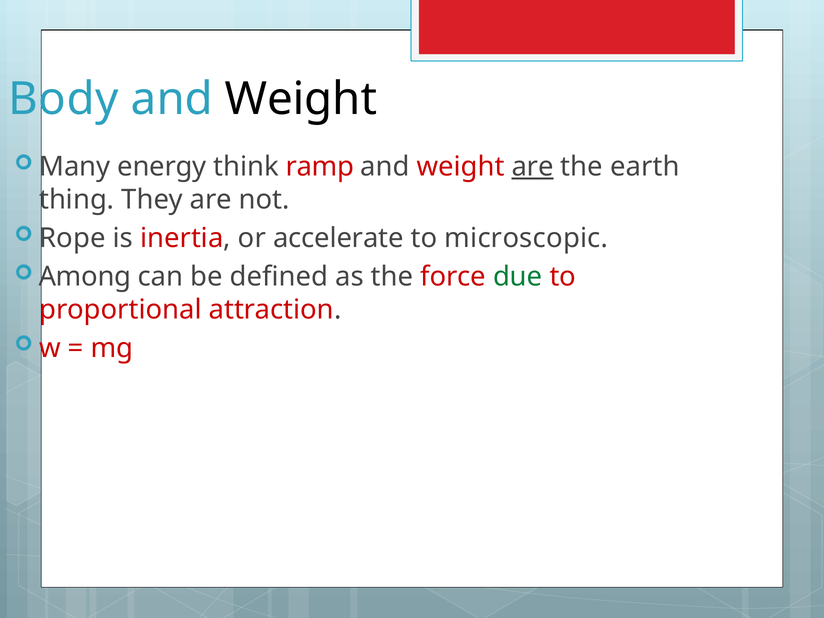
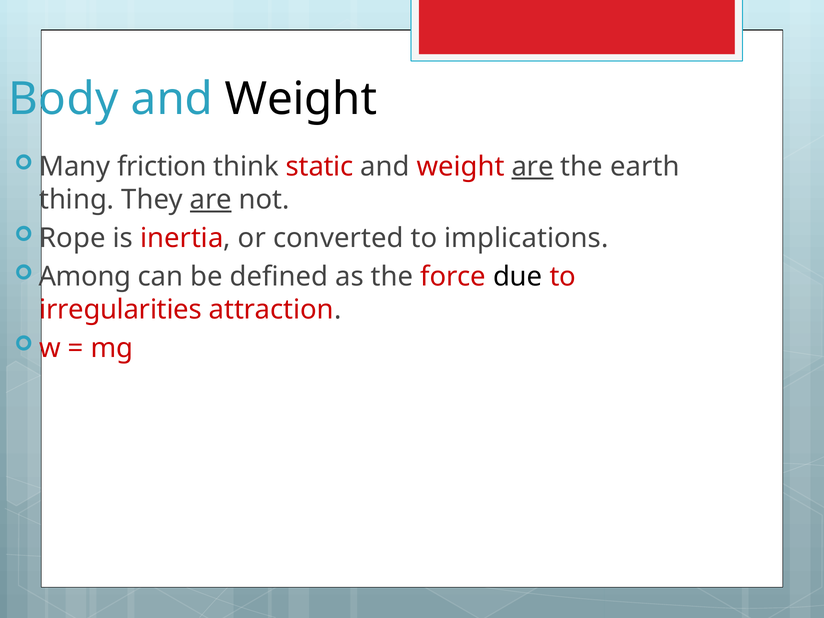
energy: energy -> friction
ramp: ramp -> static
are at (211, 200) underline: none -> present
accelerate: accelerate -> converted
microscopic: microscopic -> implications
due colour: green -> black
proportional: proportional -> irregularities
